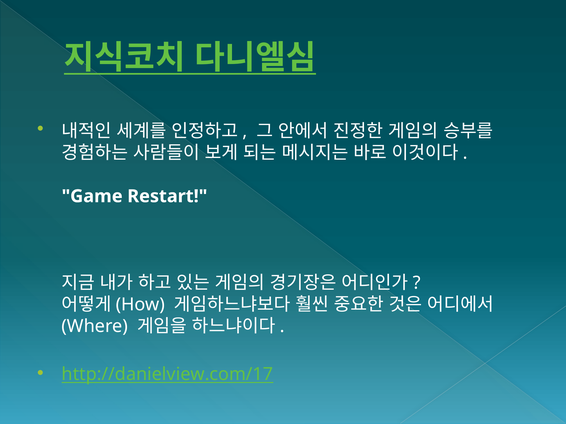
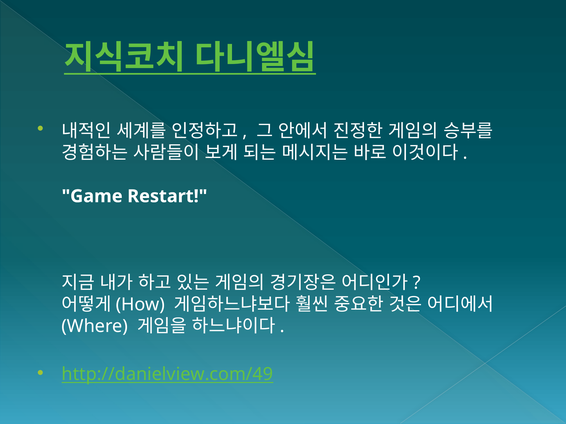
http://danielview.com/17: http://danielview.com/17 -> http://danielview.com/49
